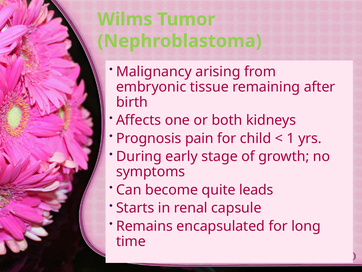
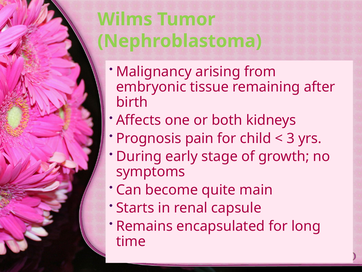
1: 1 -> 3
leads: leads -> main
